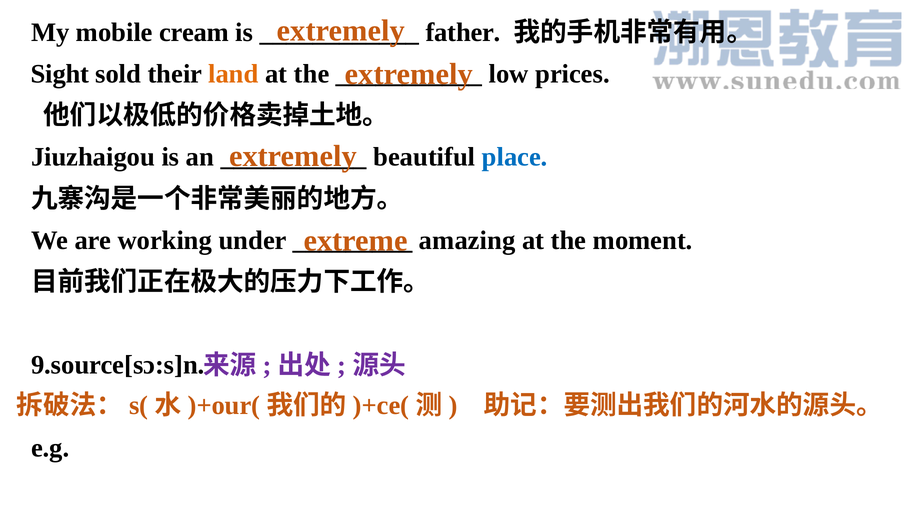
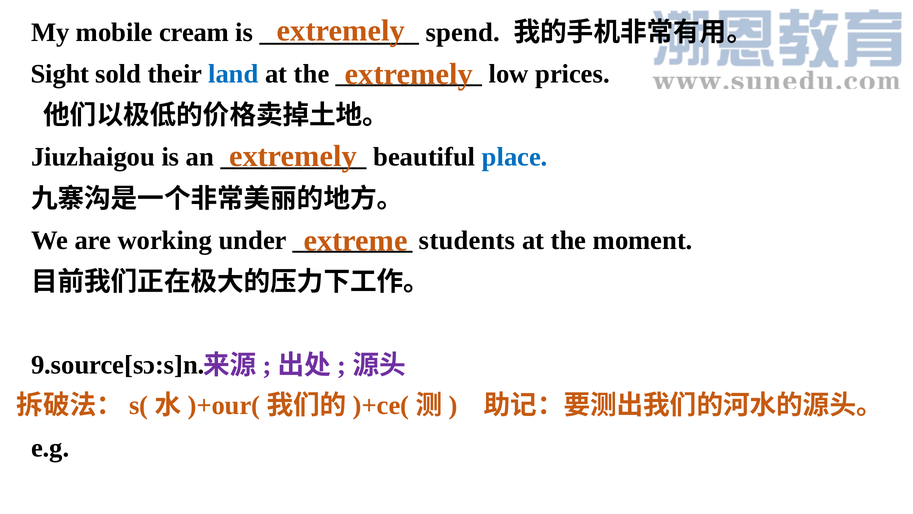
father: father -> spend
land colour: orange -> blue
amazing: amazing -> students
